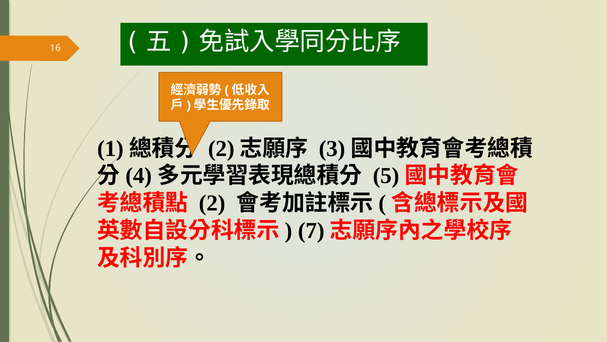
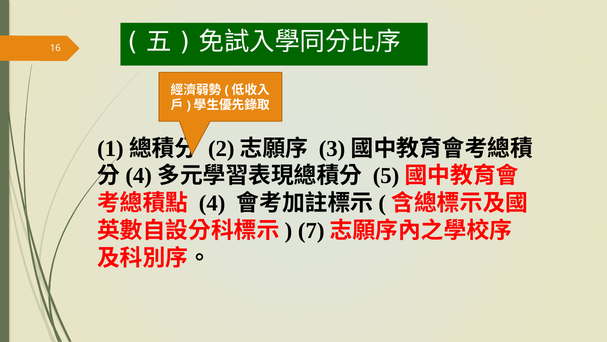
2 at (212, 203): 2 -> 4
